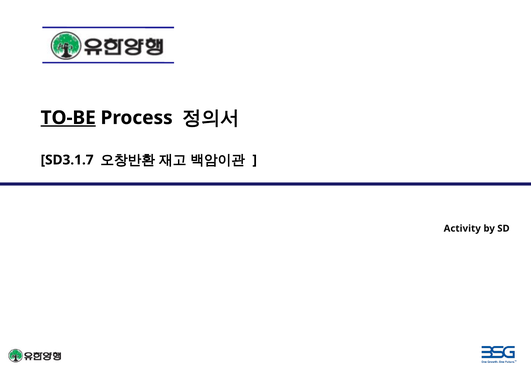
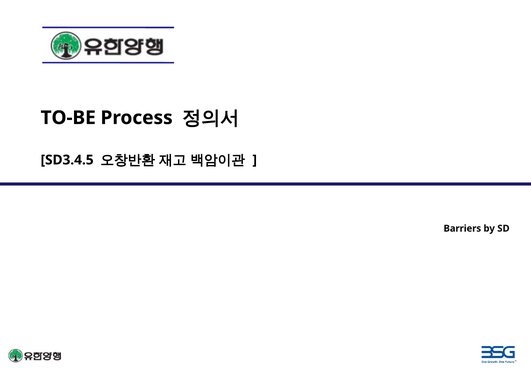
TO-BE underline: present -> none
SD3.1.7: SD3.1.7 -> SD3.4.5
Activity: Activity -> Barriers
